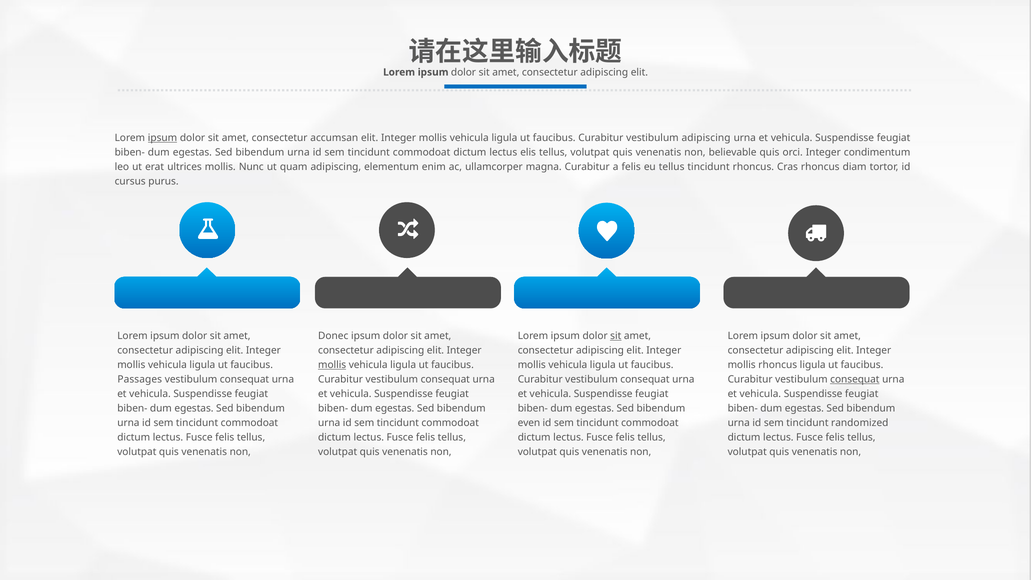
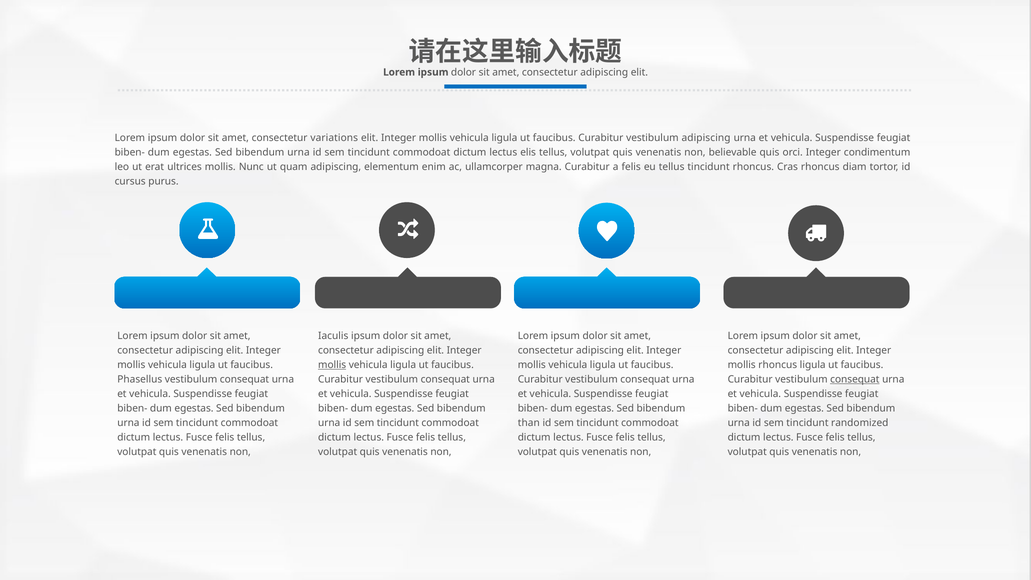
ipsum at (162, 138) underline: present -> none
accumsan: accumsan -> variations
Donec: Donec -> Iaculis
sit at (616, 336) underline: present -> none
Passages: Passages -> Phasellus
even: even -> than
